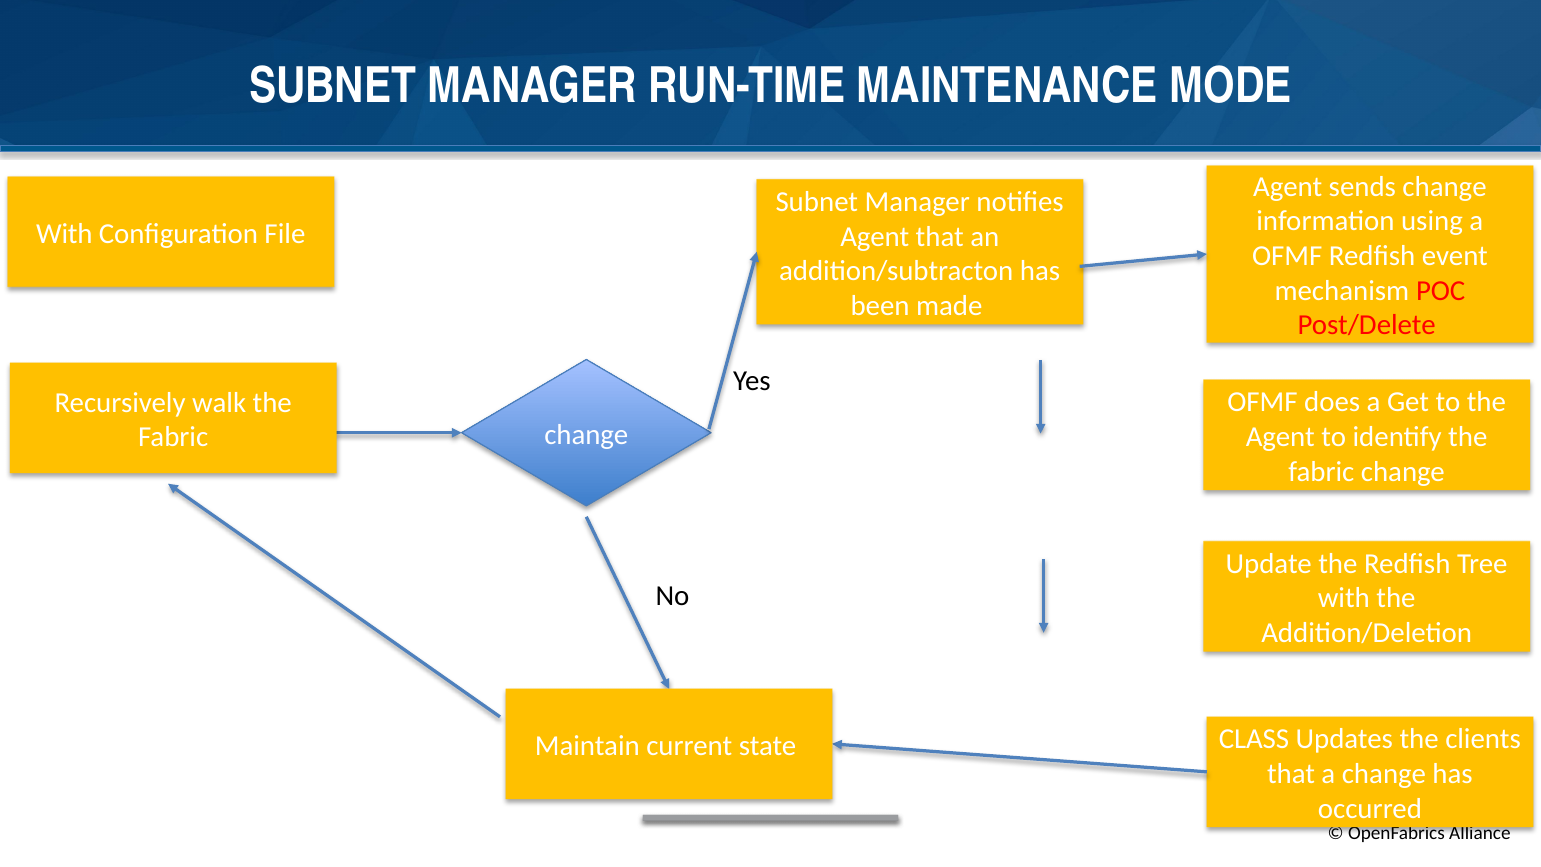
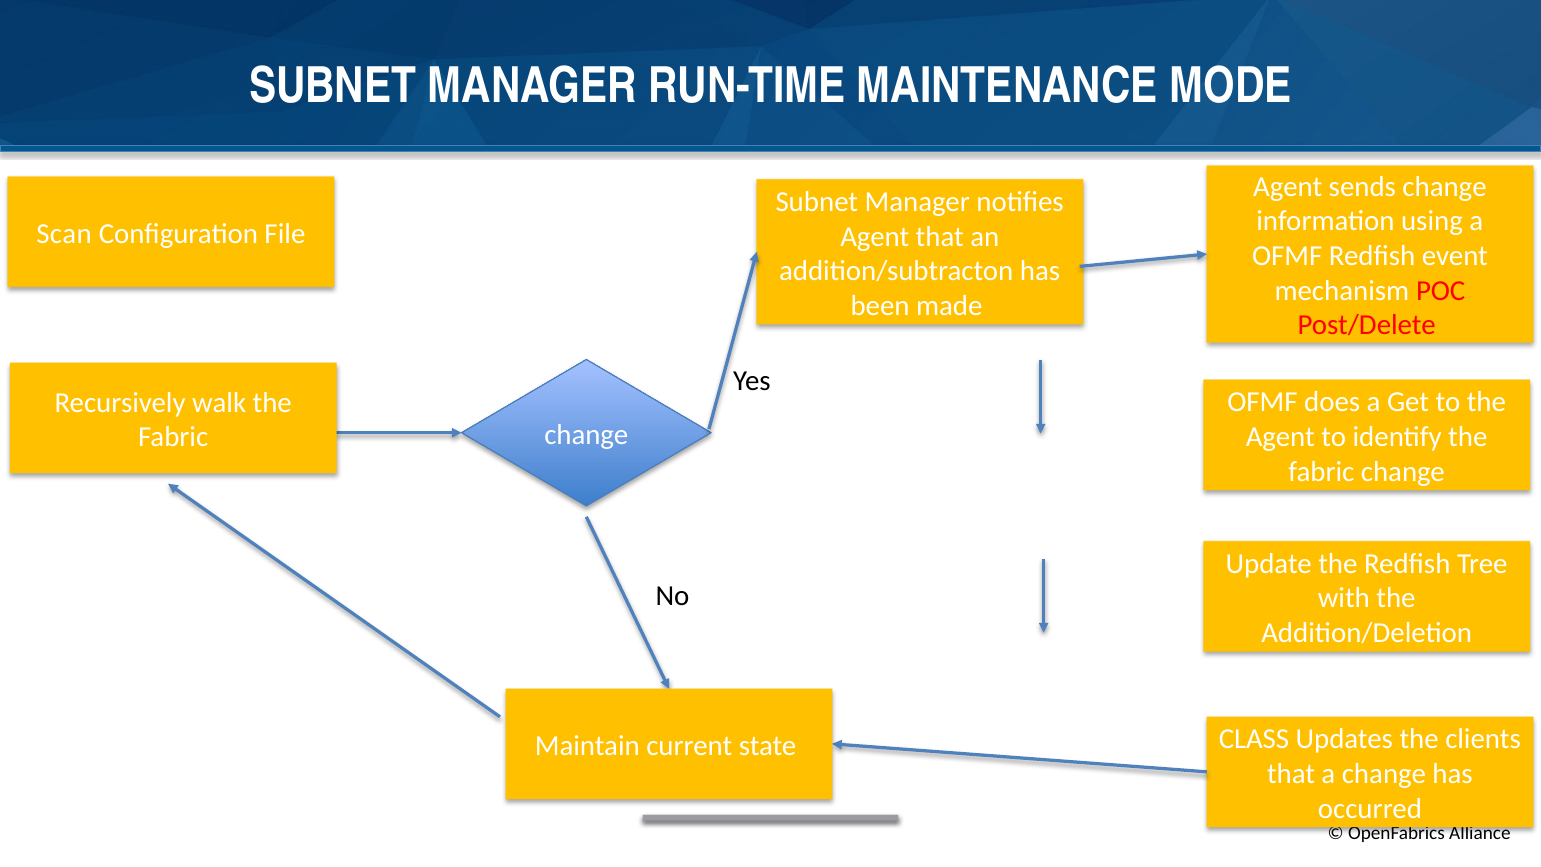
With at (64, 234): With -> Scan
